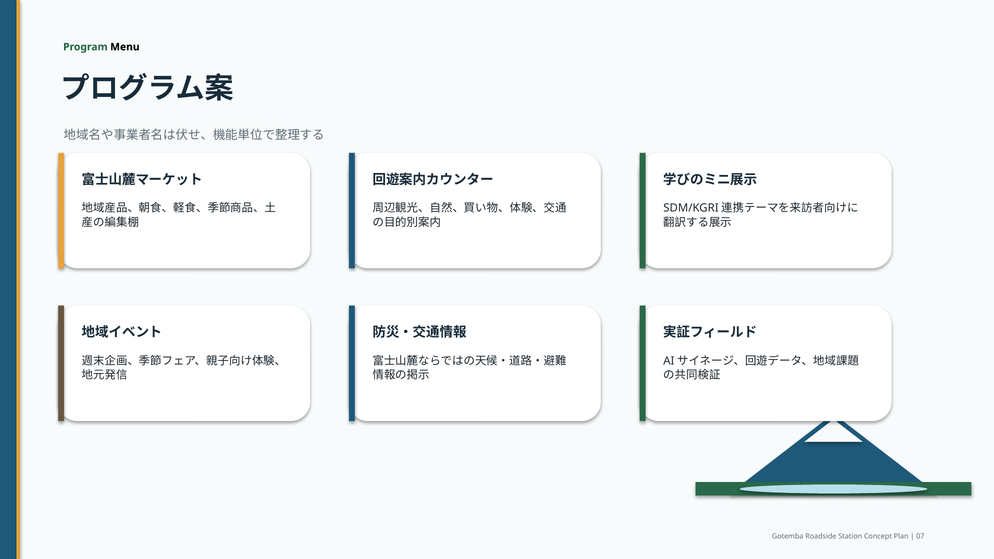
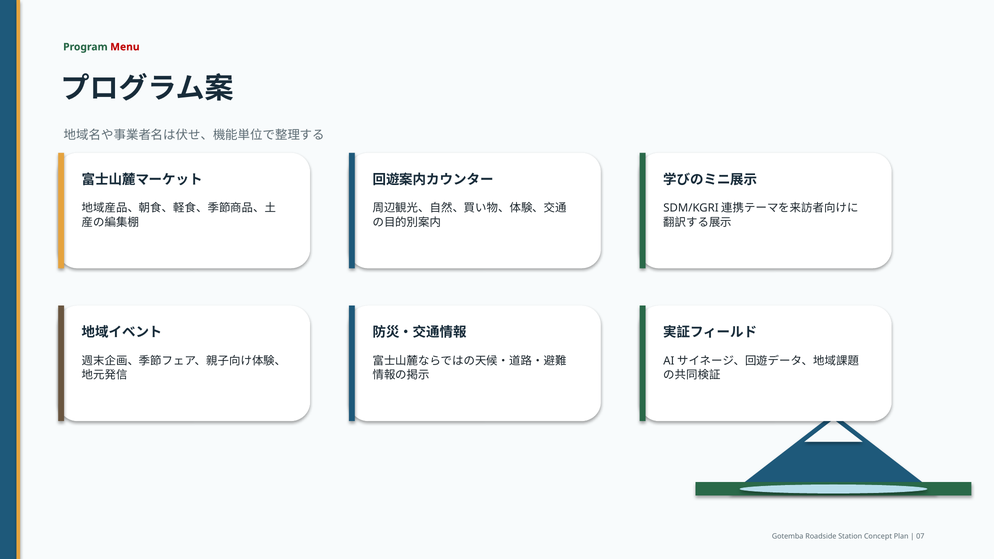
Menu colour: black -> red
